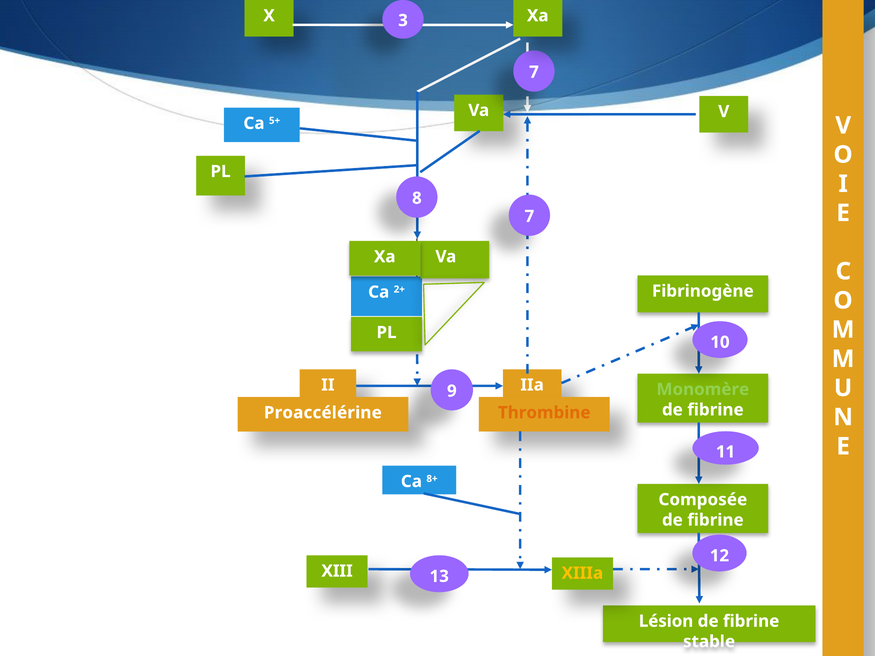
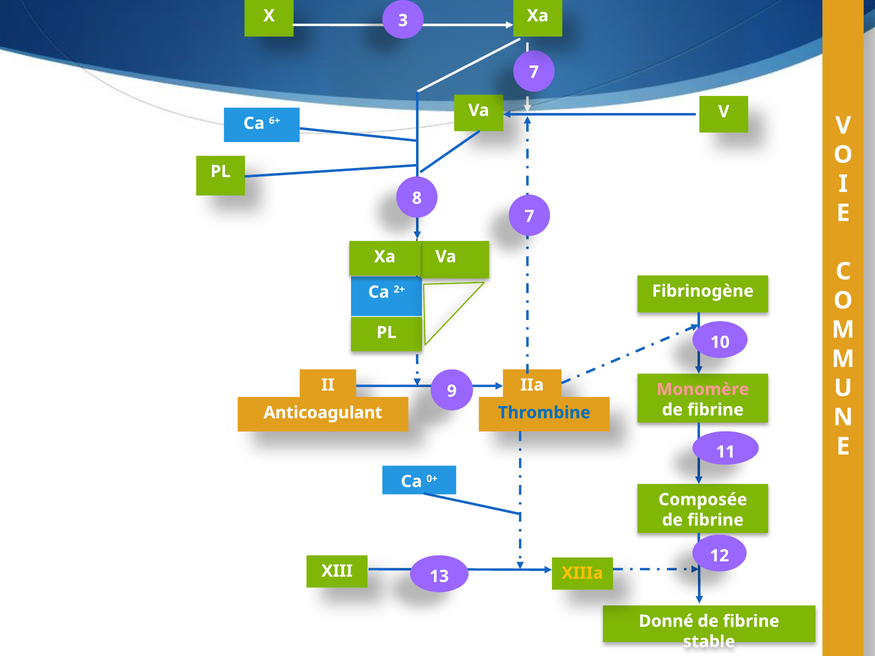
5+: 5+ -> 6+
Monomère colour: light green -> pink
Proaccélérine: Proaccélérine -> Anticoagulant
Thrombine colour: orange -> blue
8+: 8+ -> 0+
Lésion: Lésion -> Donné
